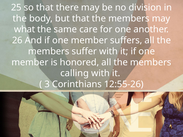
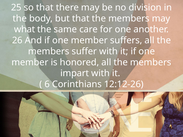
calling: calling -> impart
3: 3 -> 6
12:55-26: 12:55-26 -> 12:12-26
